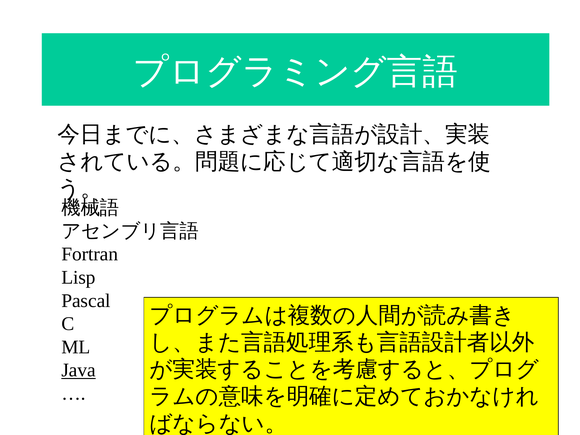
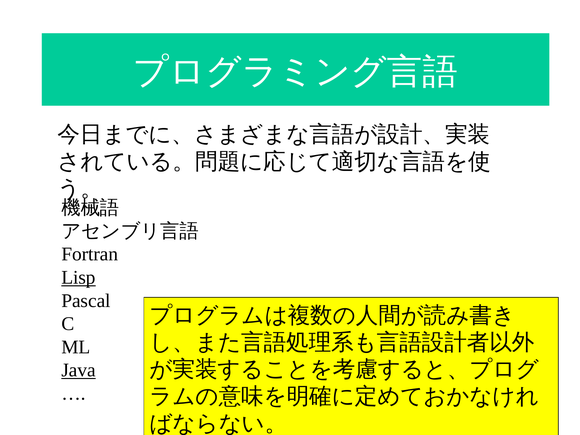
Lisp underline: none -> present
